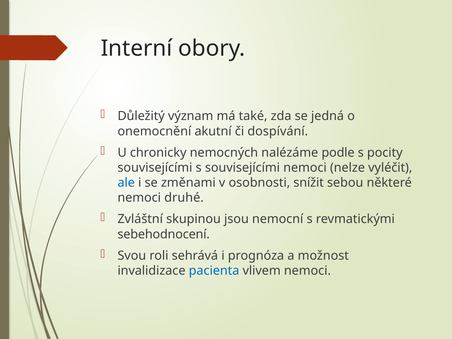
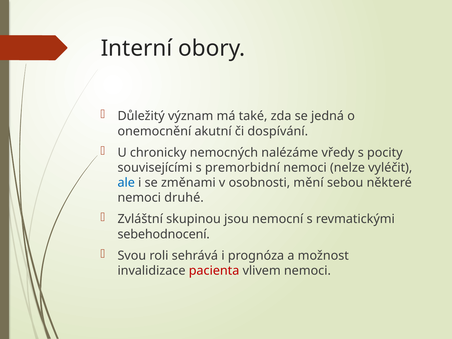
podle: podle -> vředy
s souvisejícími: souvisejícími -> premorbidní
snížit: snížit -> mění
pacienta colour: blue -> red
